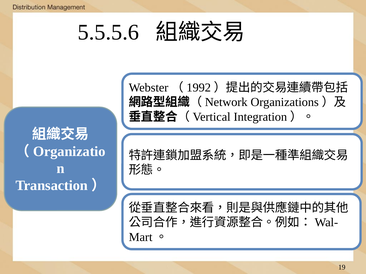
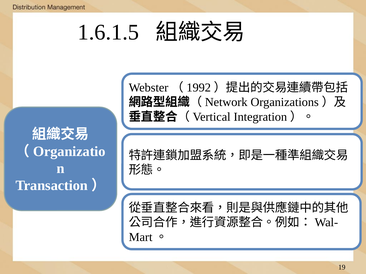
5.5.5.6: 5.5.5.6 -> 1.6.1.5
